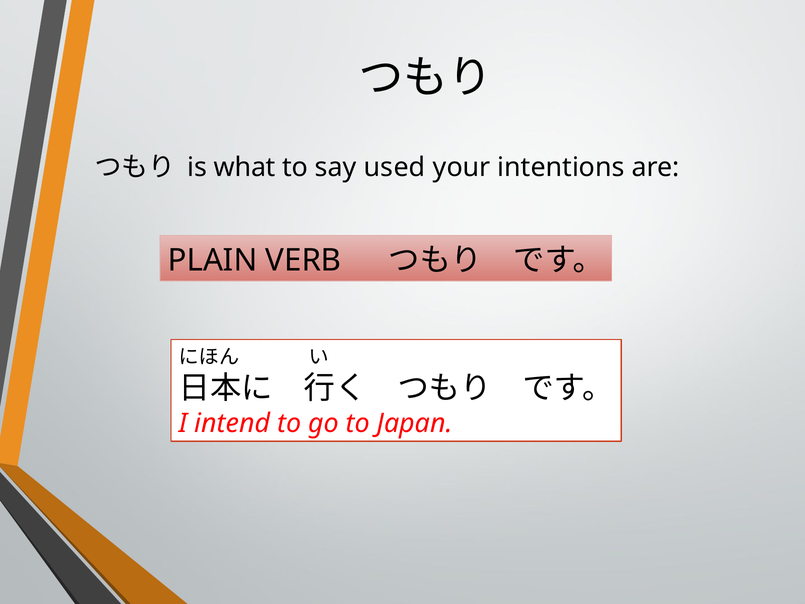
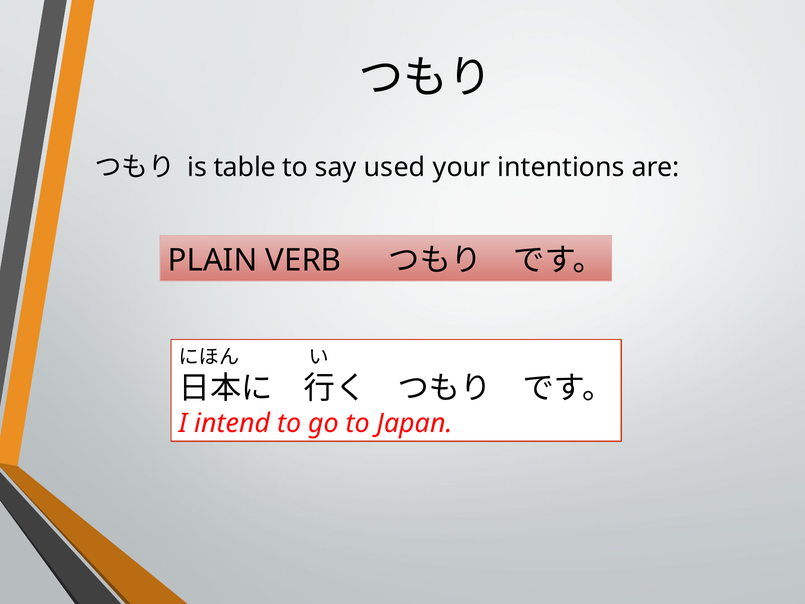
what: what -> table
